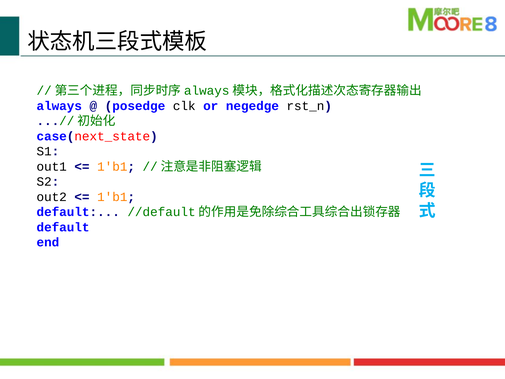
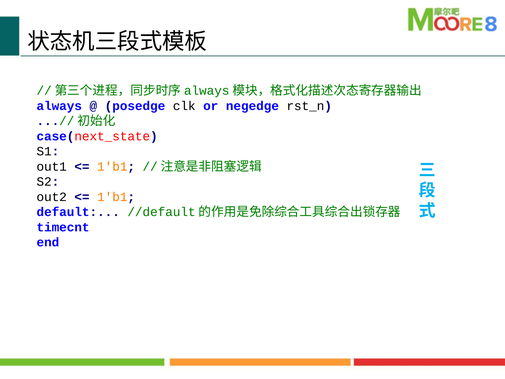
default at (63, 227): default -> timecnt
